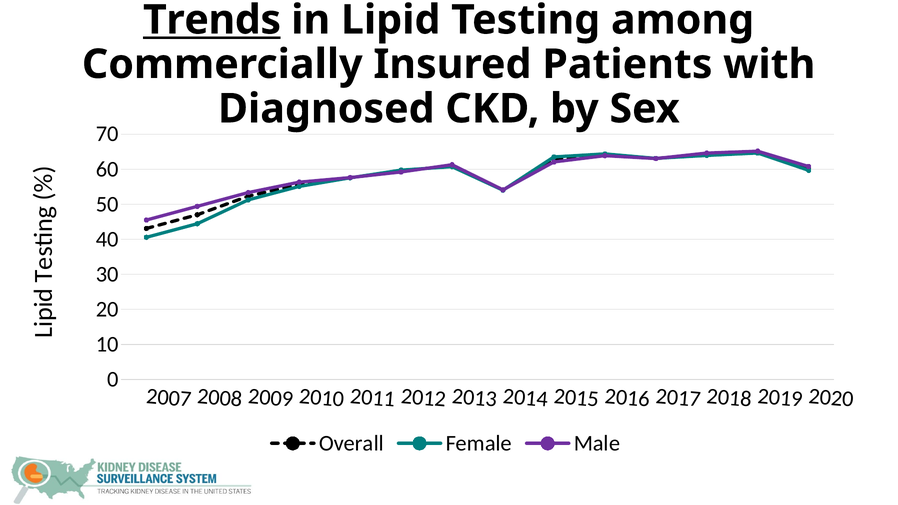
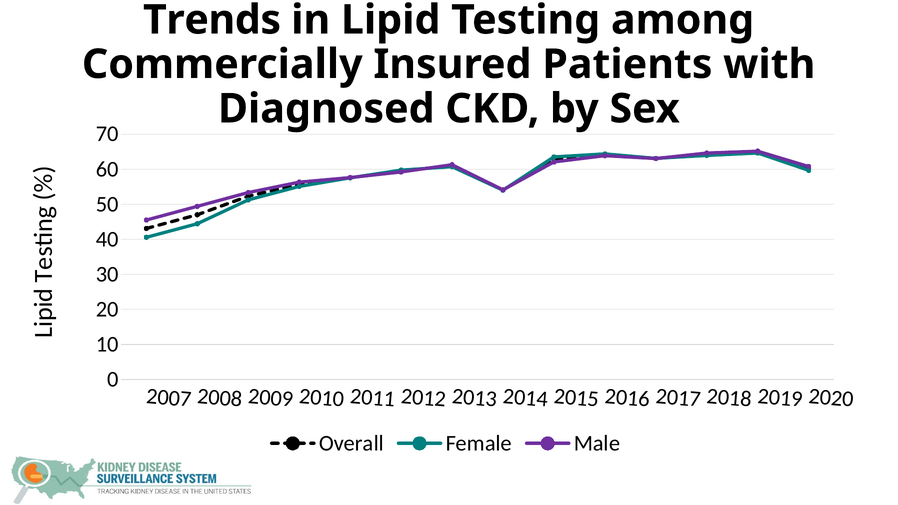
Trends underline: present -> none
